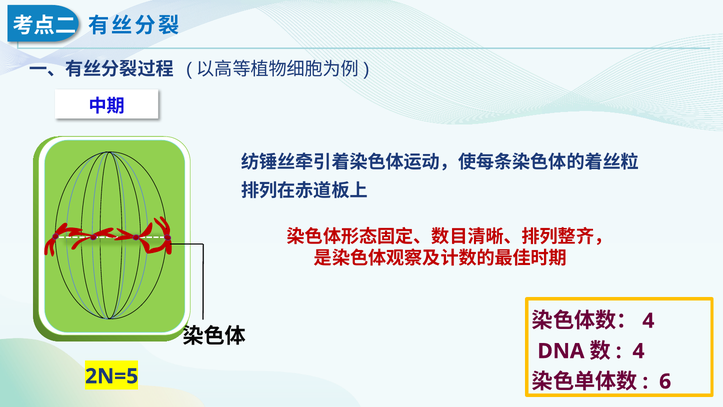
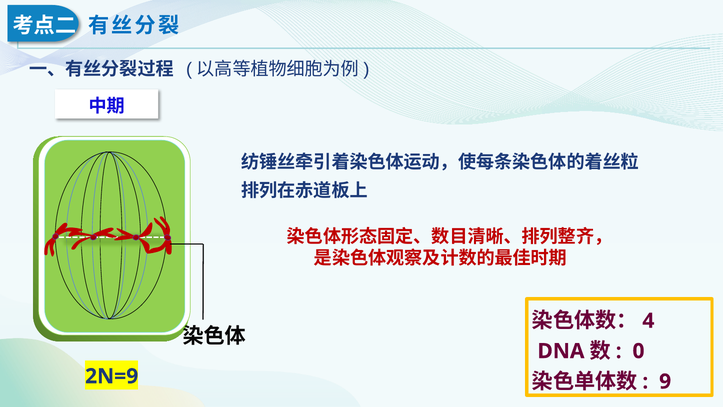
4 at (638, 351): 4 -> 0
2N=5: 2N=5 -> 2N=9
6: 6 -> 9
